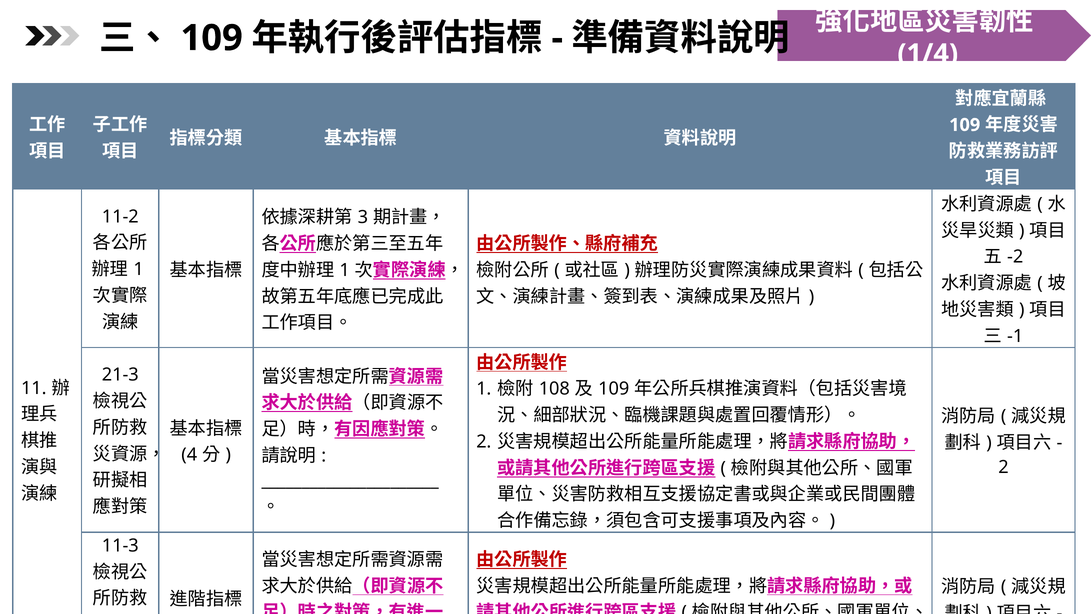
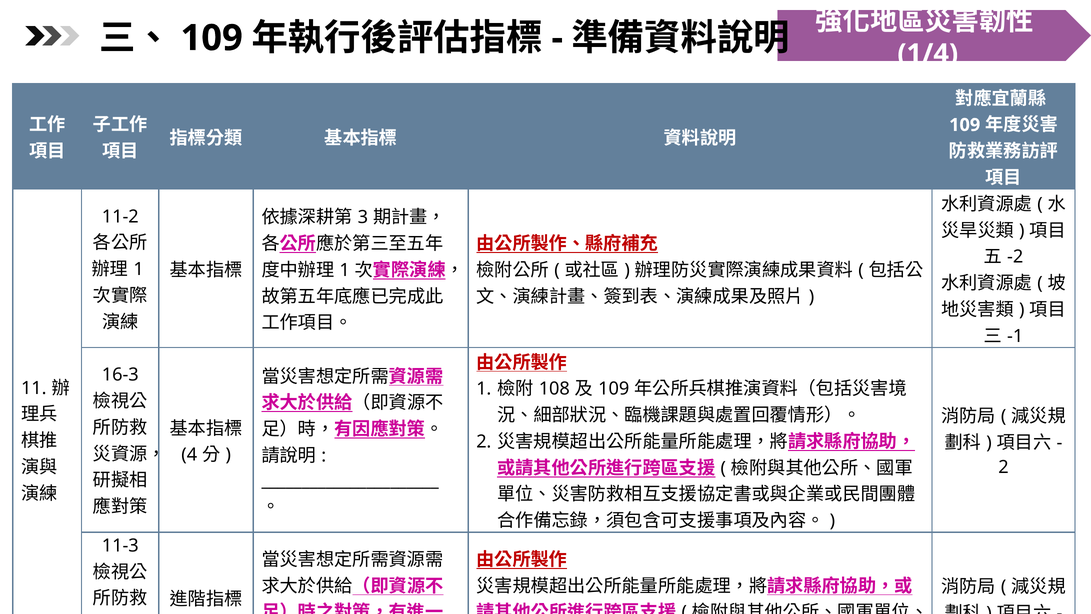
21-3: 21-3 -> 16-3
